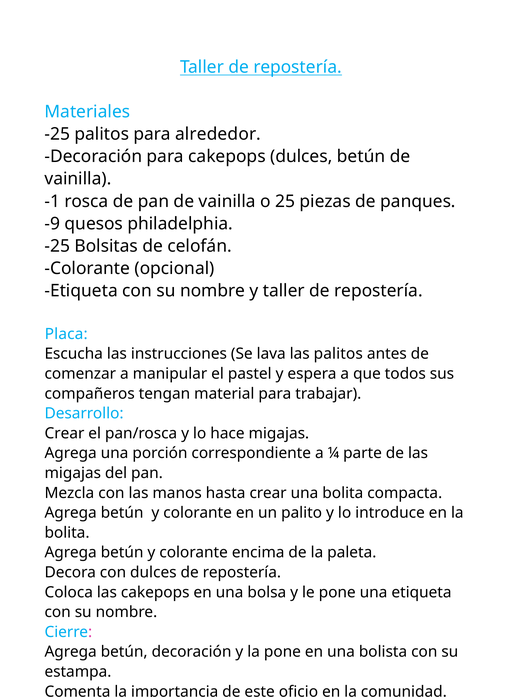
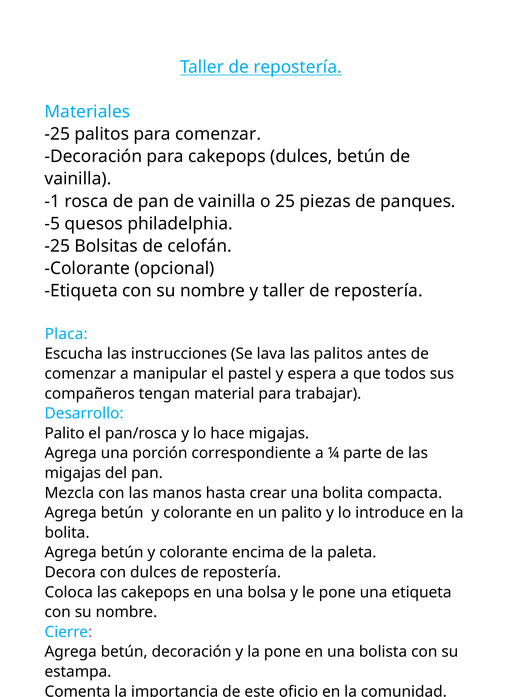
para alrededor: alrededor -> comenzar
-9: -9 -> -5
Crear at (64, 433): Crear -> Palito
